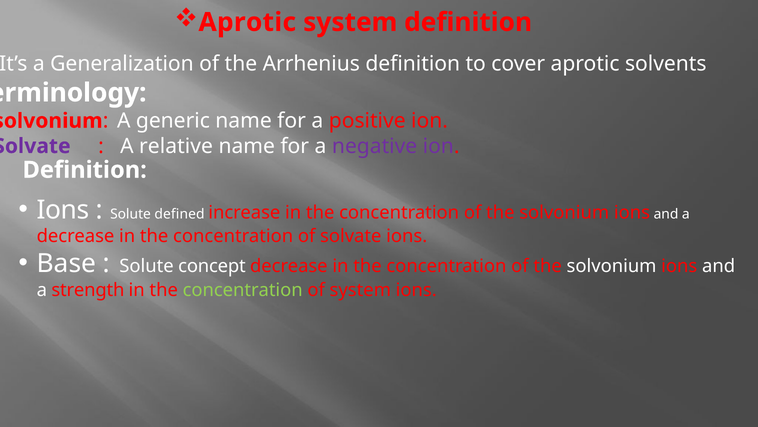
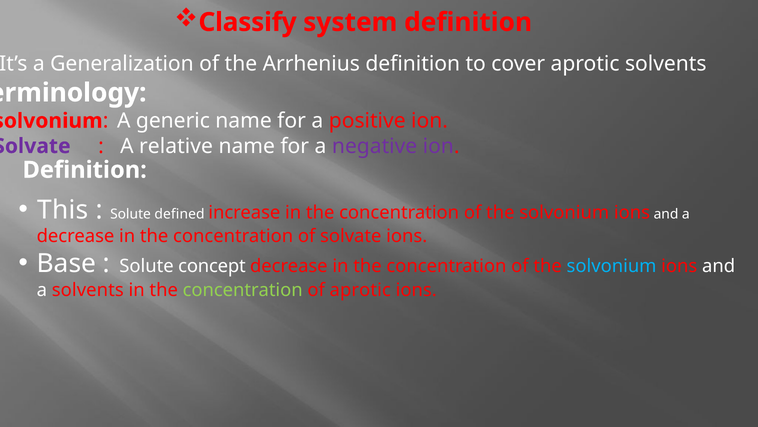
Aprotic at (247, 22): Aprotic -> Classify
Ions at (63, 210): Ions -> This
solvonium at (612, 266) colour: white -> light blue
a strength: strength -> solvents
of system: system -> aprotic
